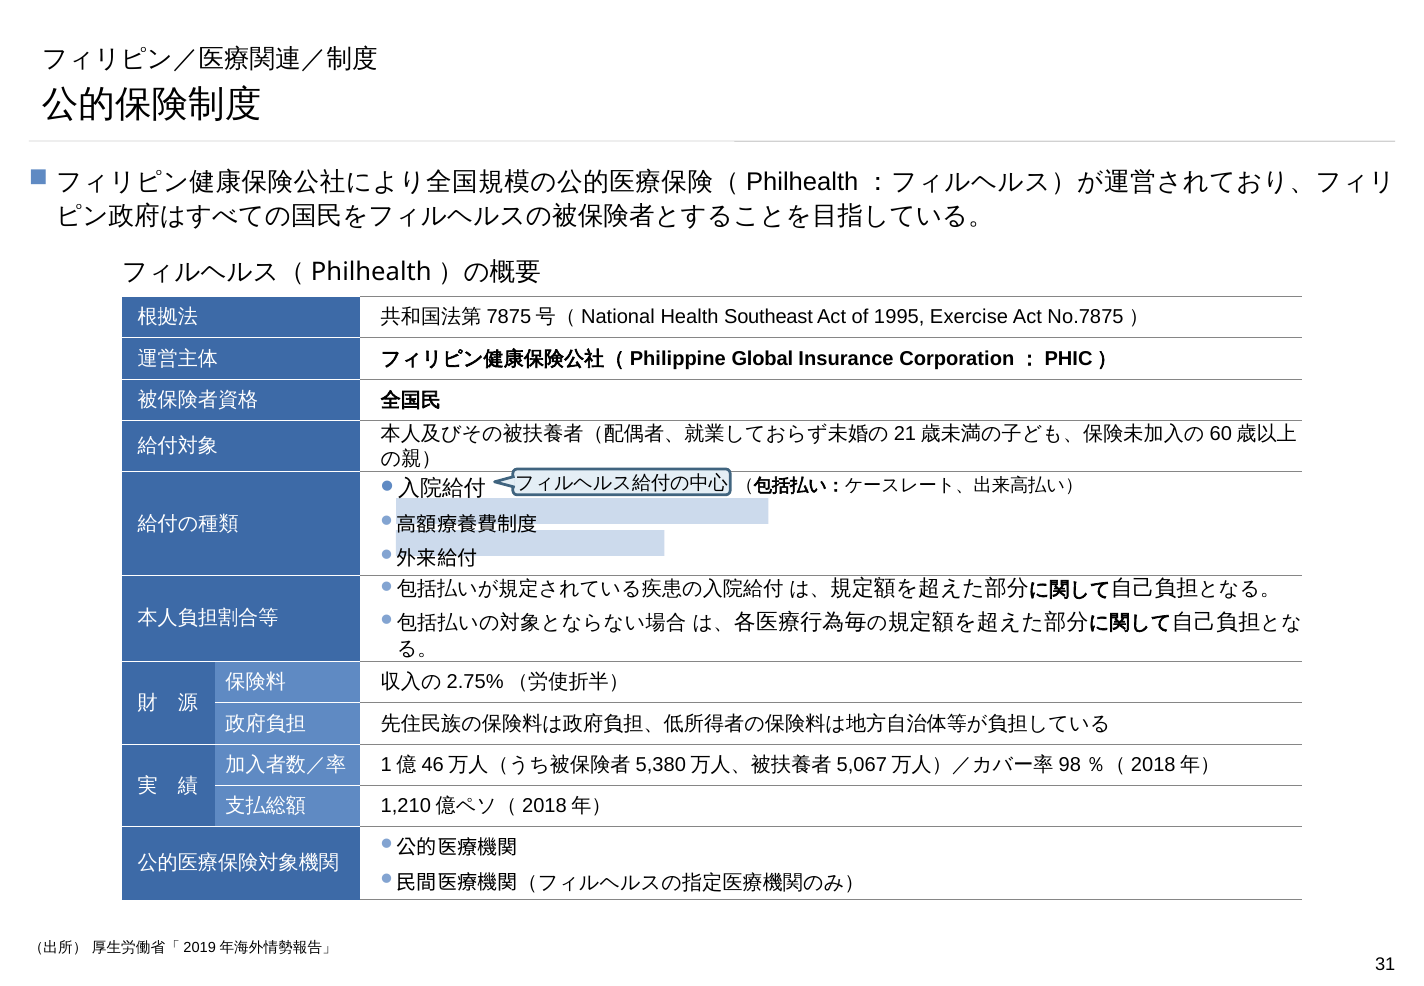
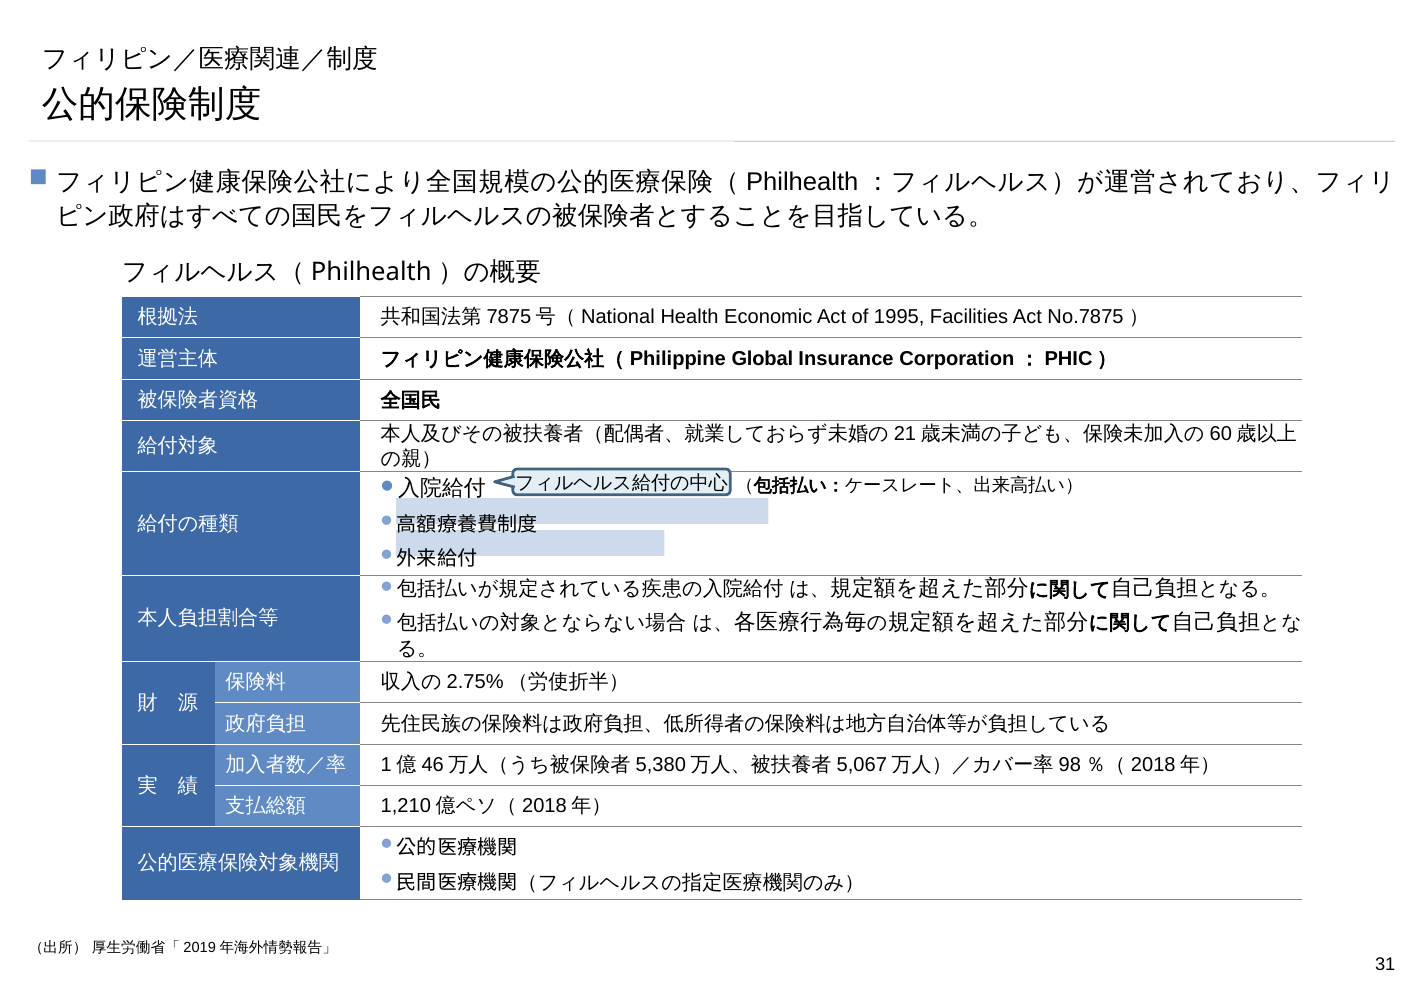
Southeast: Southeast -> Economic
Exercise: Exercise -> Facilities
